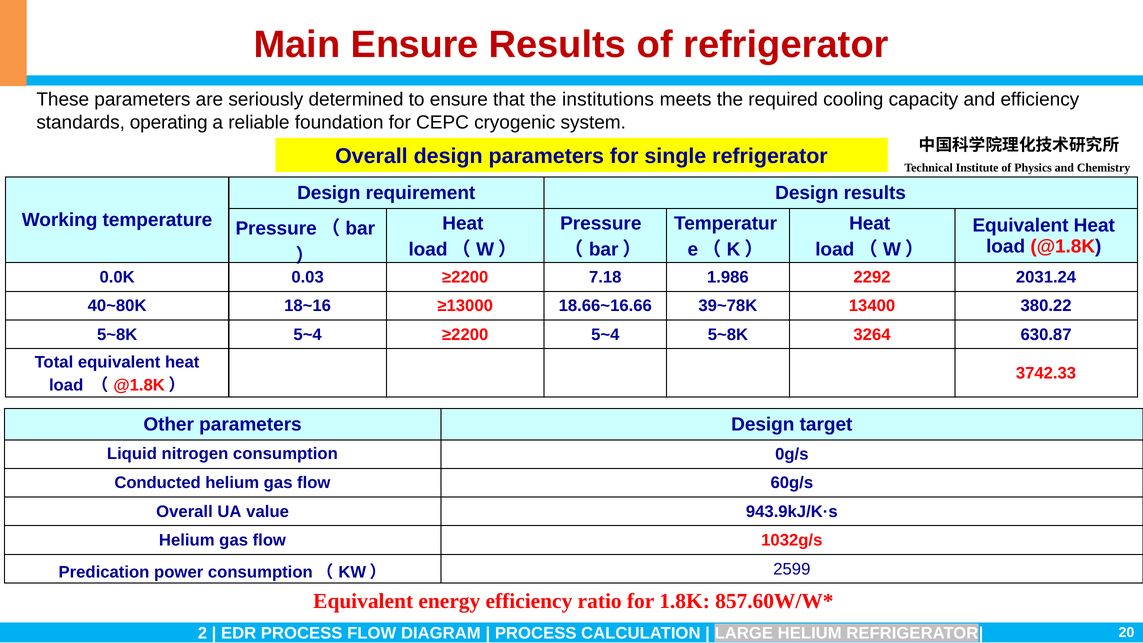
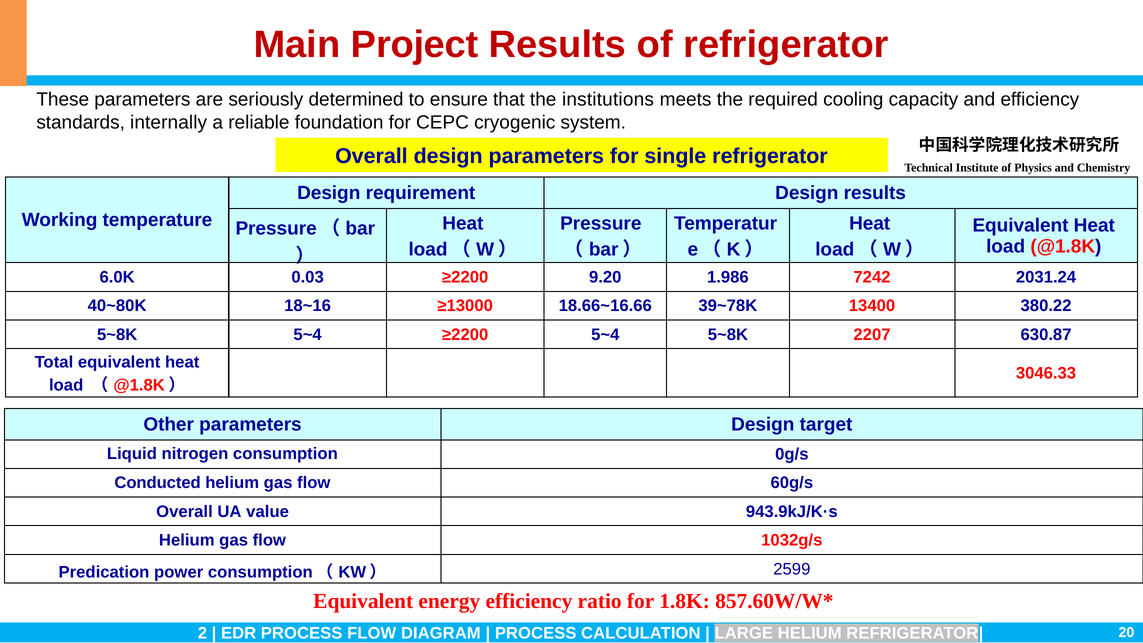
Main Ensure: Ensure -> Project
operating: operating -> internally
0.0K: 0.0K -> 6.0K
7.18: 7.18 -> 9.20
2292: 2292 -> 7242
3264: 3264 -> 2207
3742.33: 3742.33 -> 3046.33
